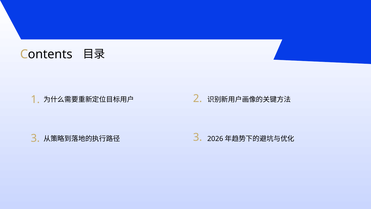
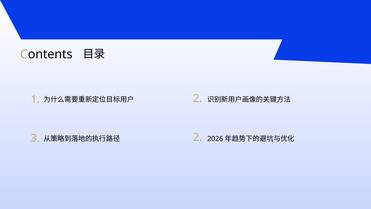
3 3: 3 -> 2
